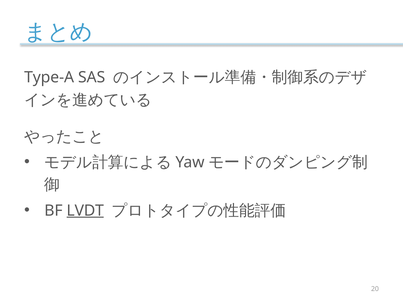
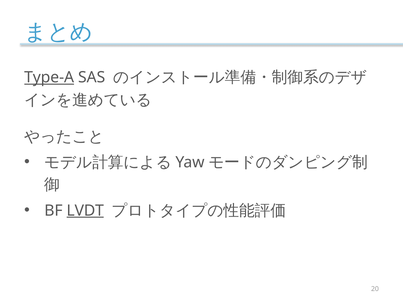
Type-A underline: none -> present
